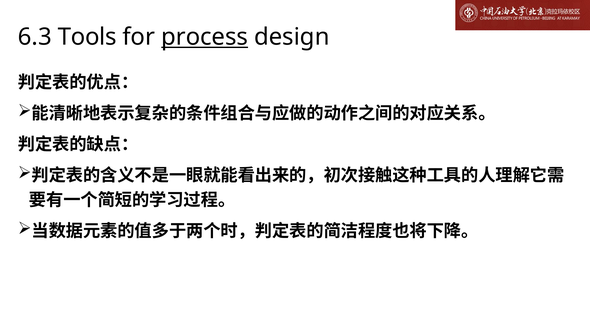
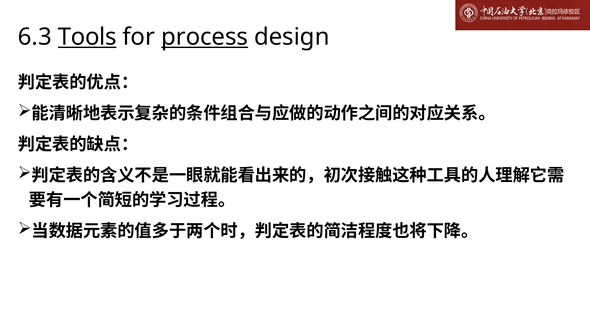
Tools underline: none -> present
